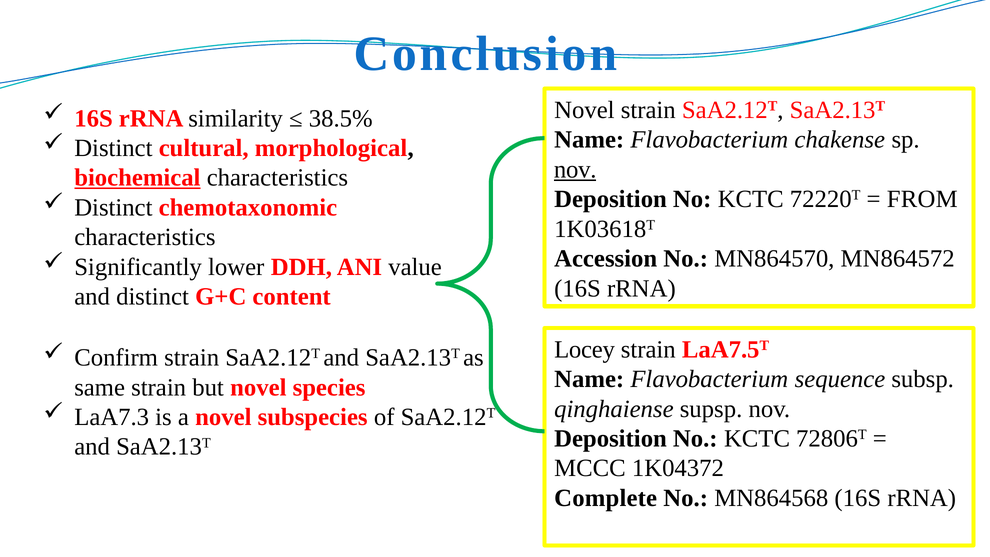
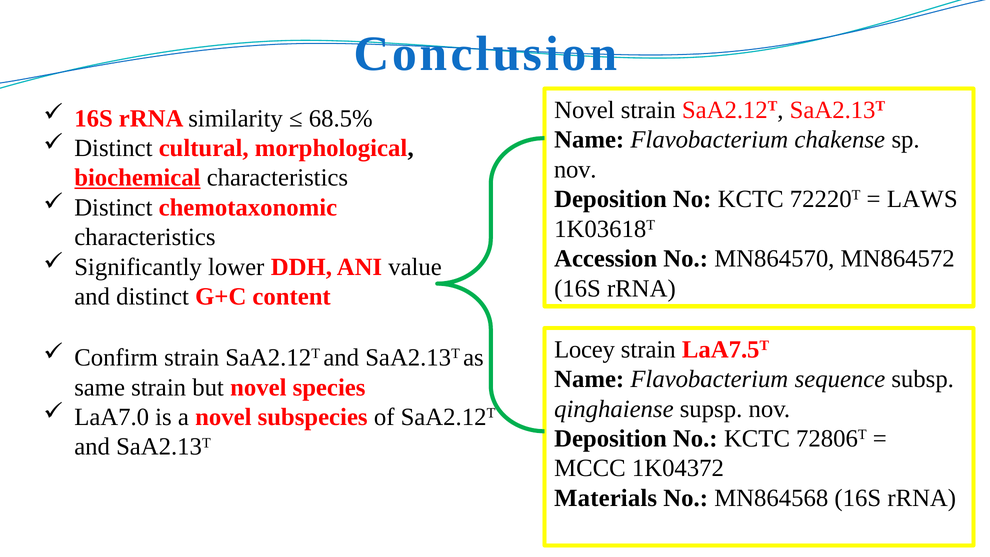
38.5%: 38.5% -> 68.5%
nov at (575, 169) underline: present -> none
FROM: FROM -> LAWS
LaA7.3: LaA7.3 -> LaA7.0
Complete: Complete -> Materials
